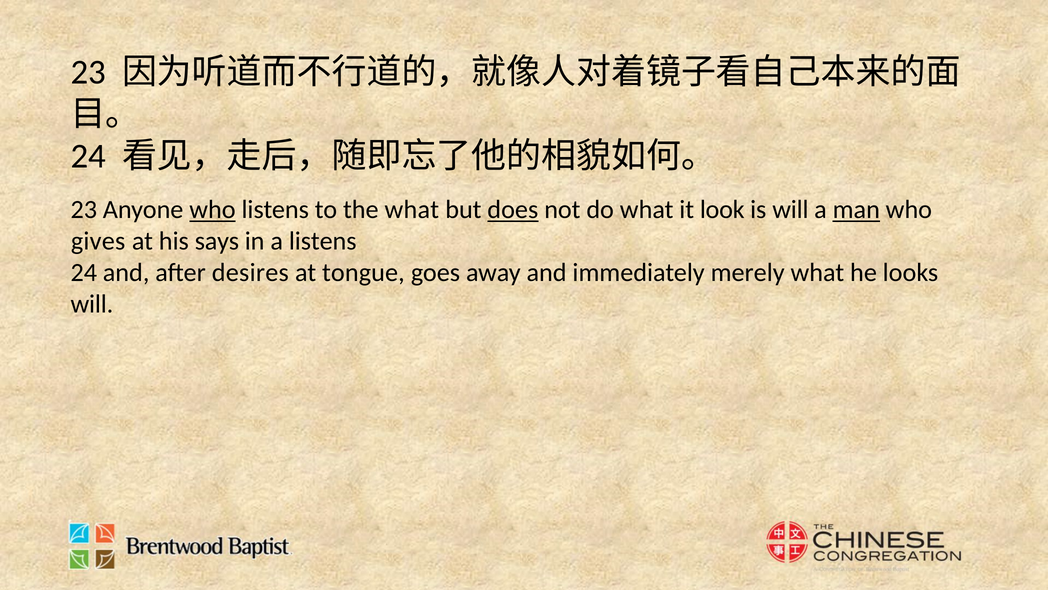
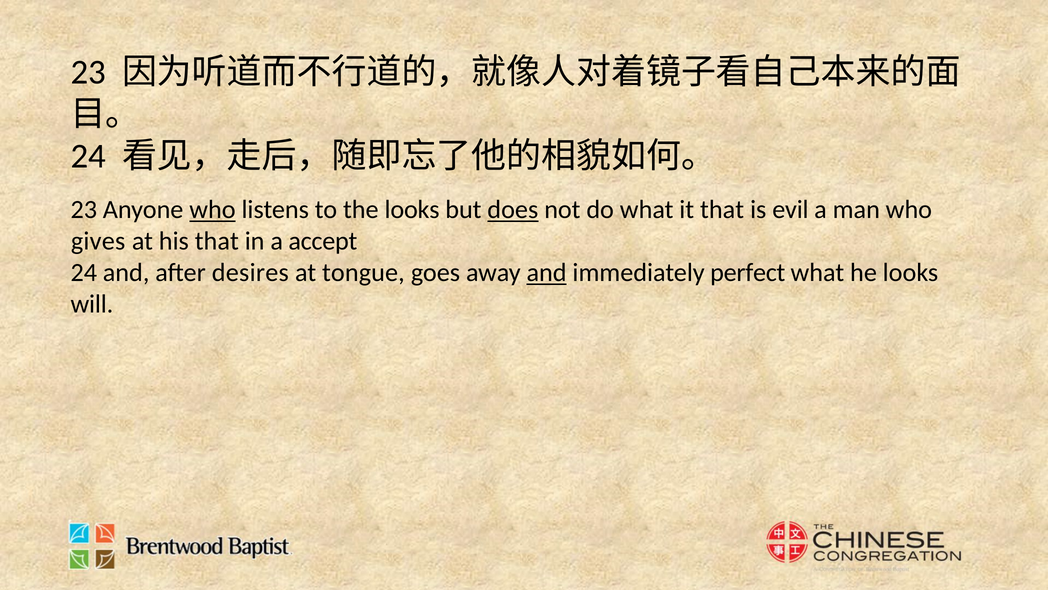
the what: what -> looks
it look: look -> that
is will: will -> evil
man underline: present -> none
his says: says -> that
a listens: listens -> accept
and at (547, 273) underline: none -> present
merely: merely -> perfect
